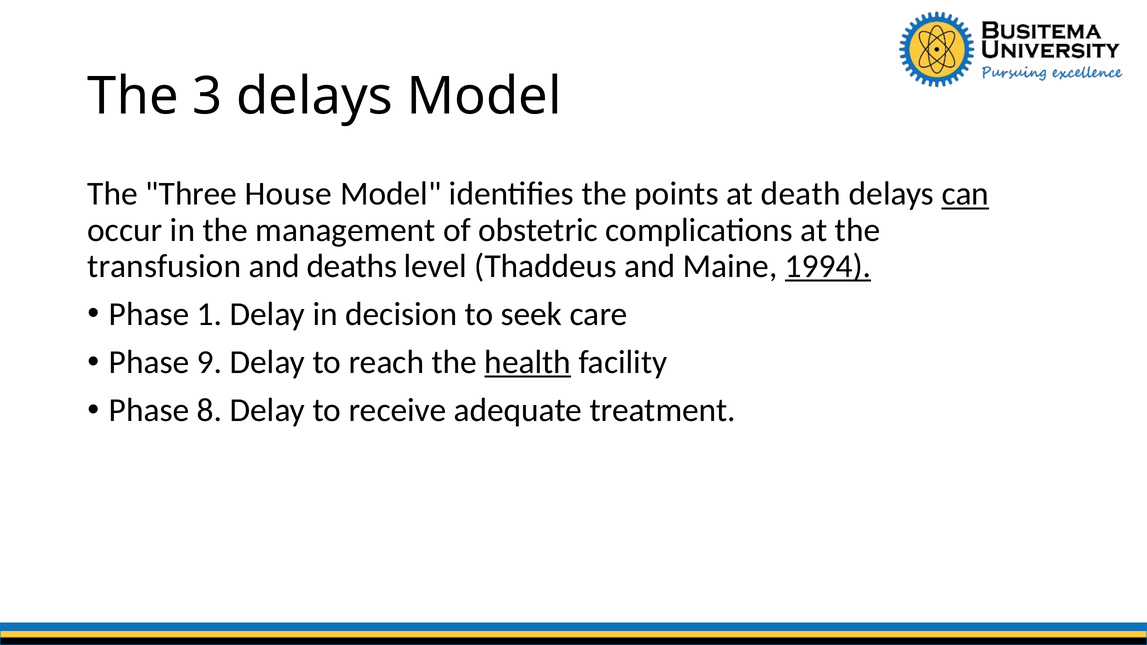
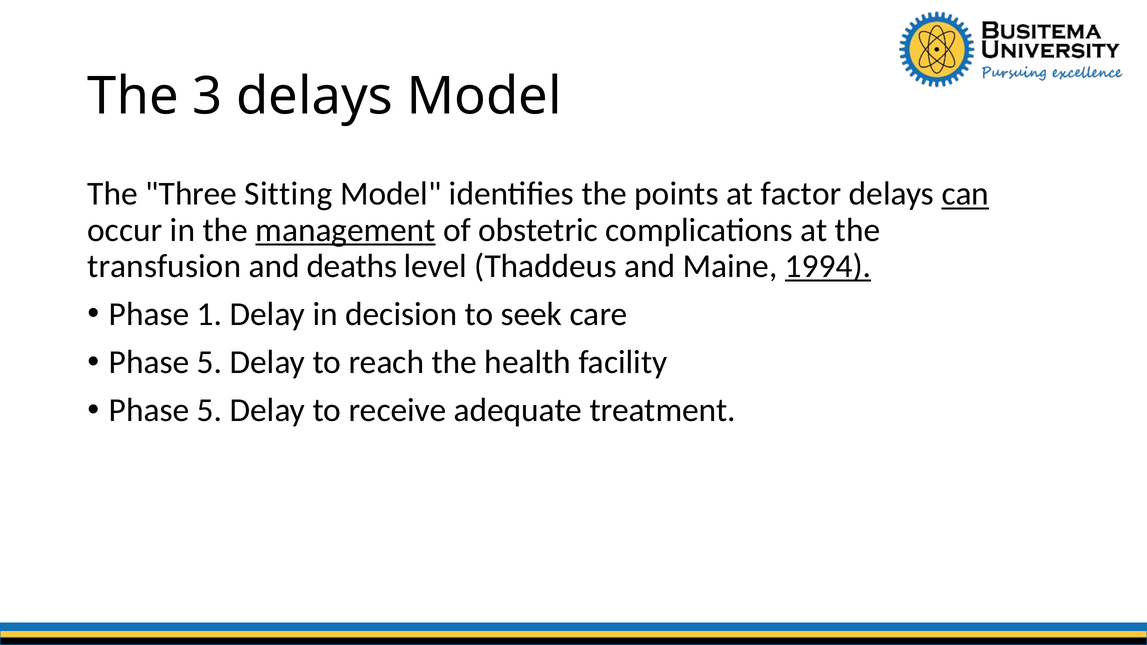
House: House -> Sitting
death: death -> factor
management underline: none -> present
9 at (210, 362): 9 -> 5
health underline: present -> none
8 at (210, 410): 8 -> 5
